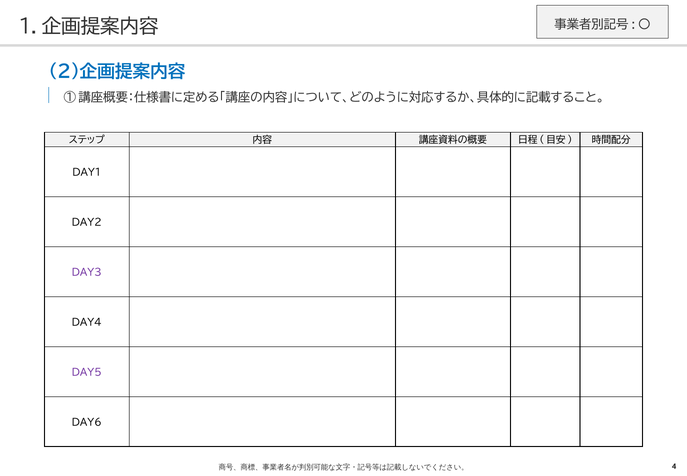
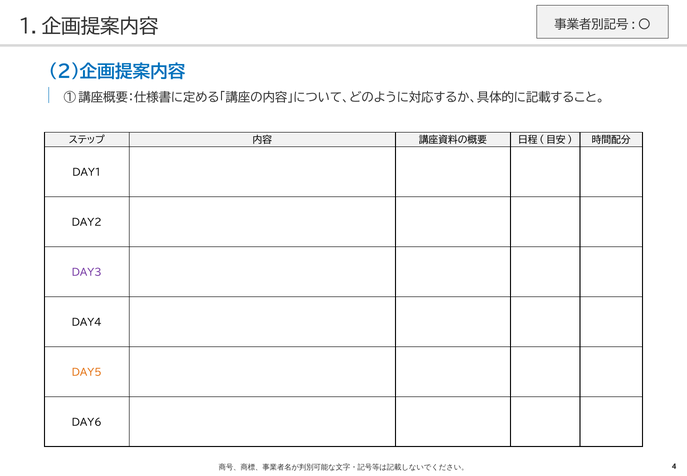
DAY5 colour: purple -> orange
